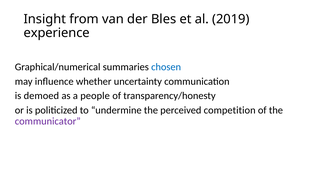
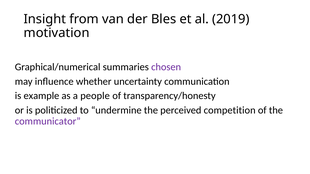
experience: experience -> motivation
chosen colour: blue -> purple
demoed: demoed -> example
